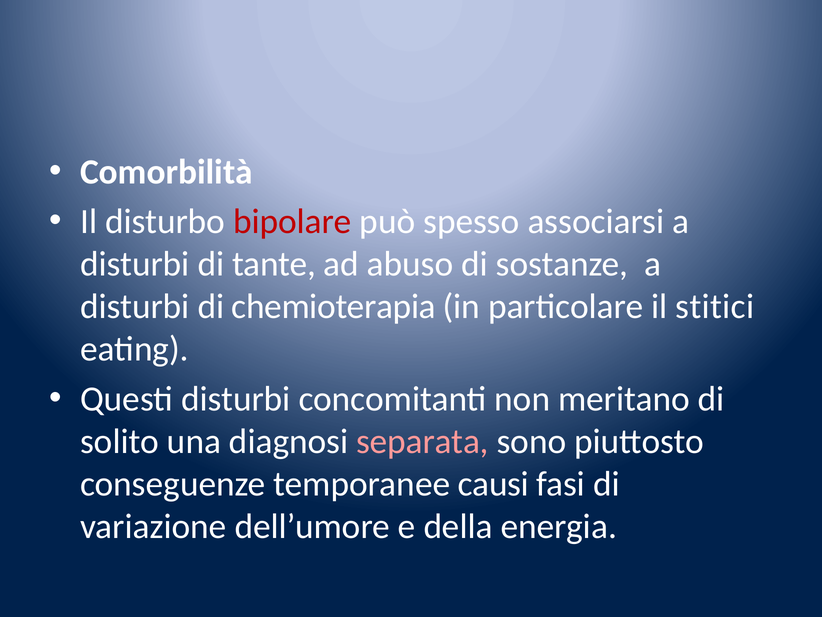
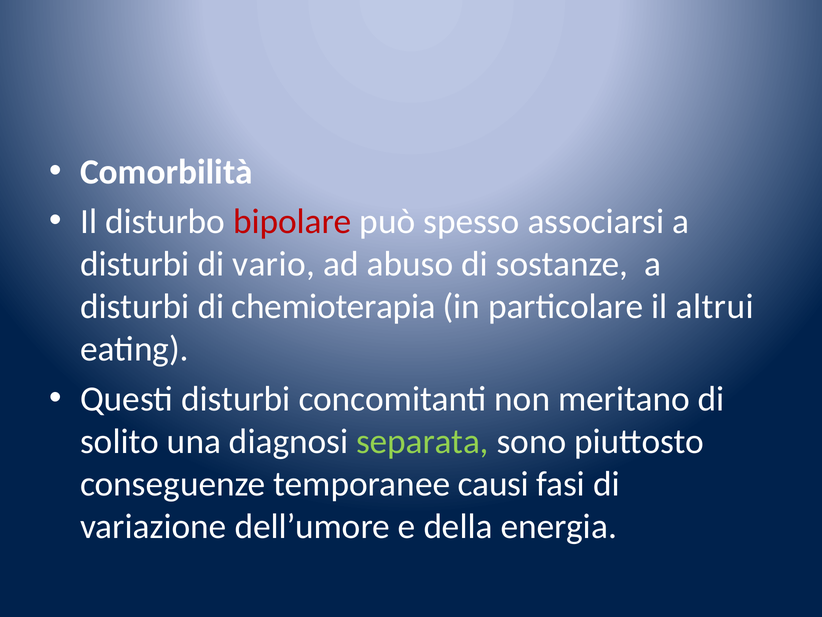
tante: tante -> vario
stitici: stitici -> altrui
separata colour: pink -> light green
